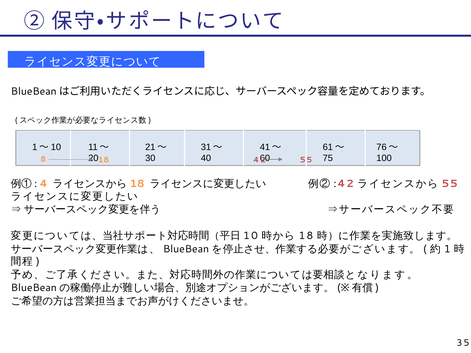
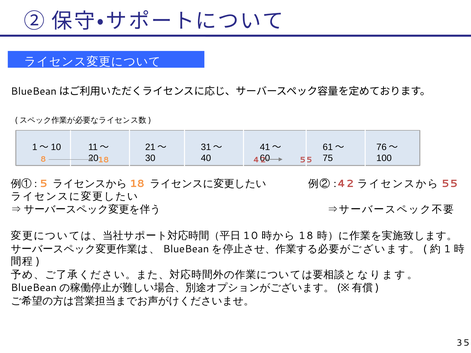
4: 4 -> 5
